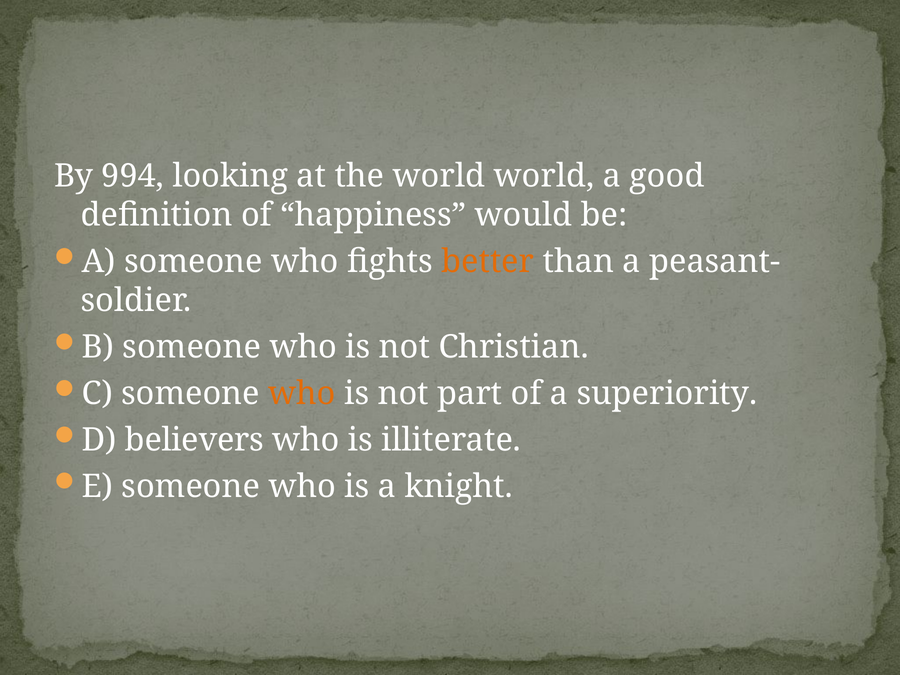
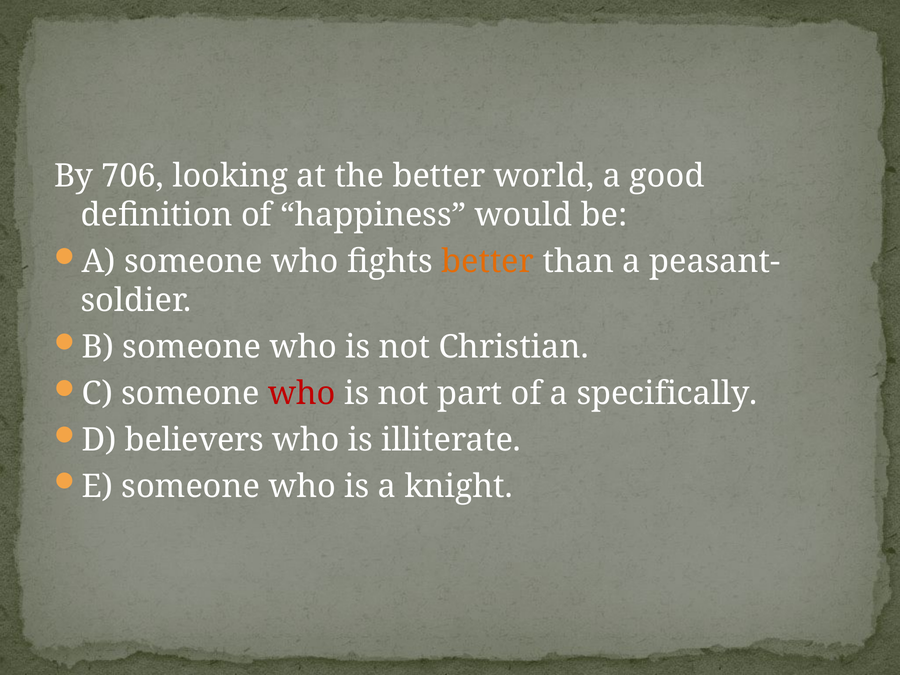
994: 994 -> 706
the world: world -> better
who at (302, 394) colour: orange -> red
superiority: superiority -> specifically
